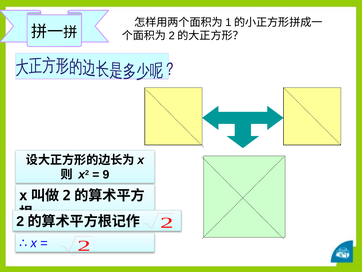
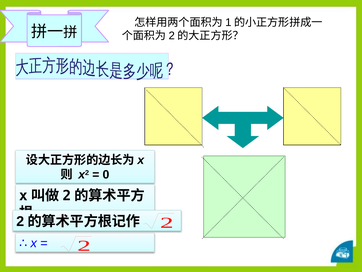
9: 9 -> 0
